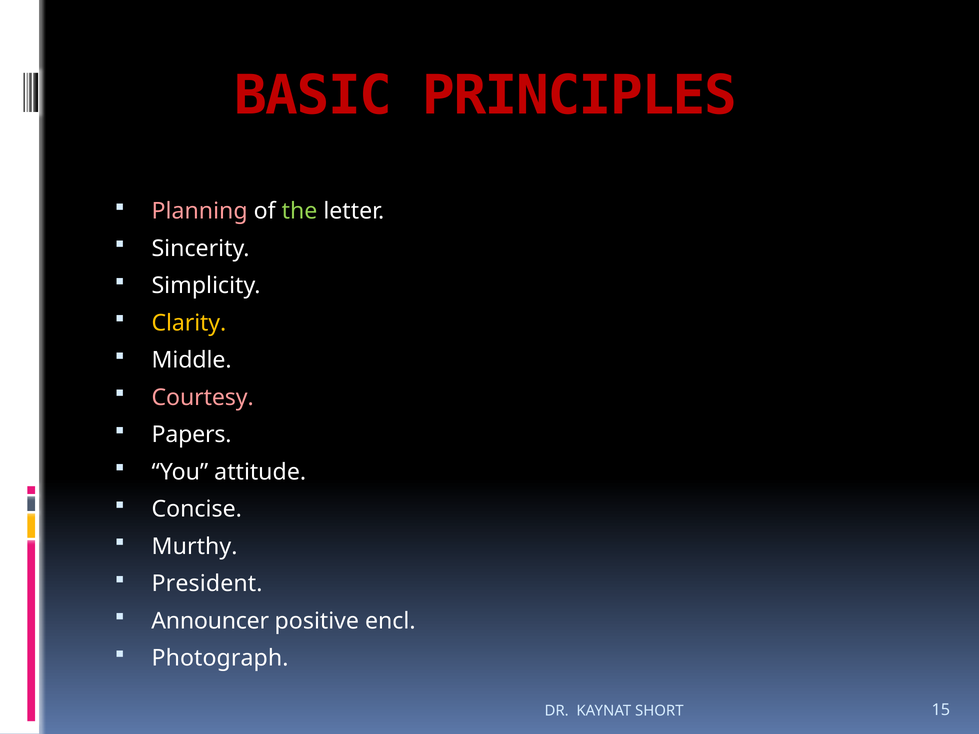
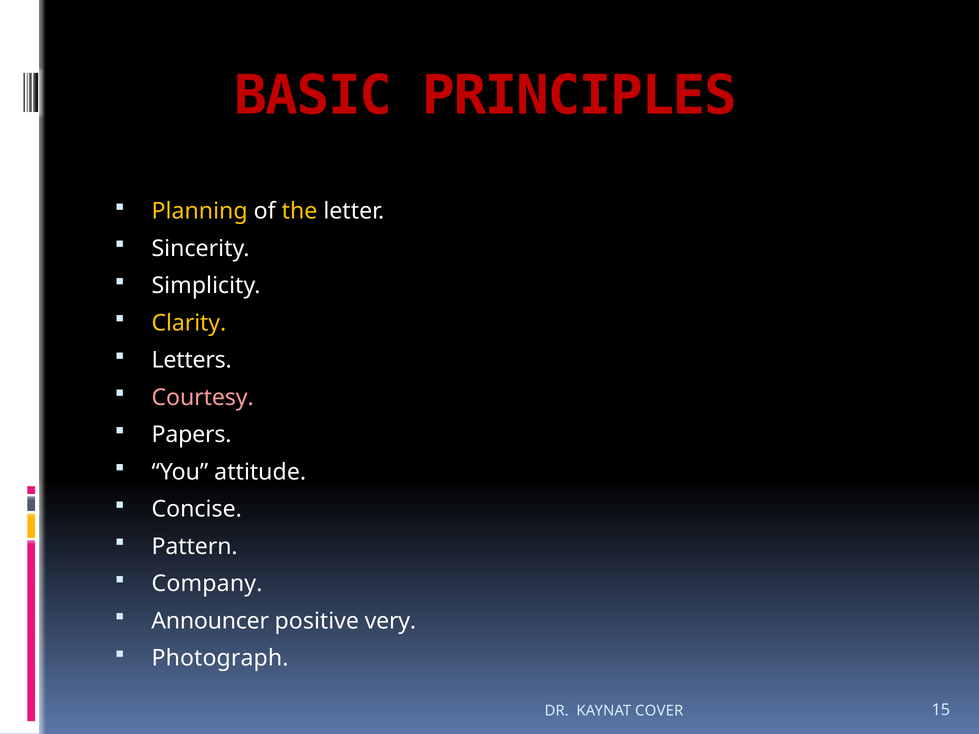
Planning colour: pink -> yellow
the colour: light green -> yellow
Middle: Middle -> Letters
Murthy: Murthy -> Pattern
President: President -> Company
encl: encl -> very
SHORT: SHORT -> COVER
